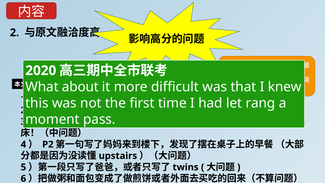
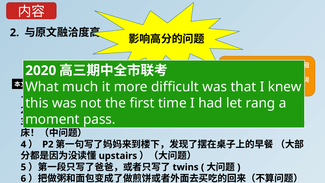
about: about -> much
